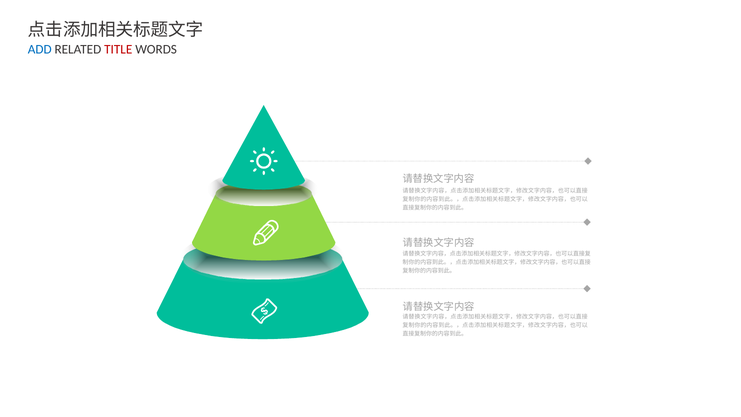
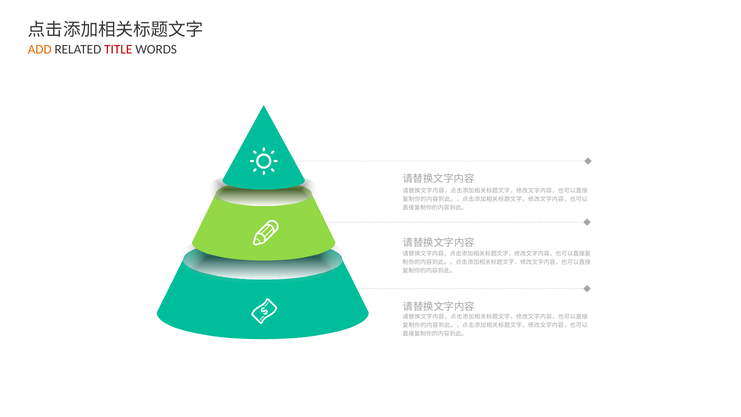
ADD colour: blue -> orange
